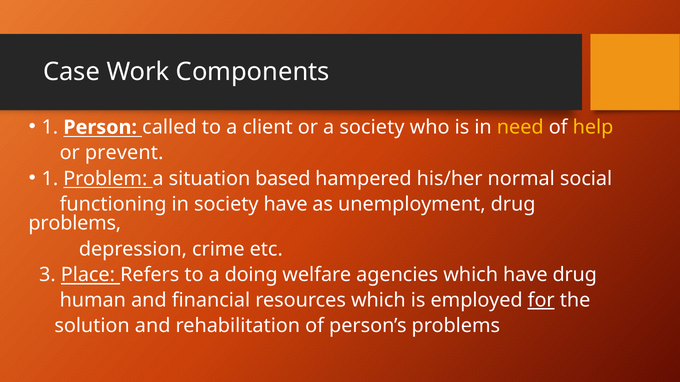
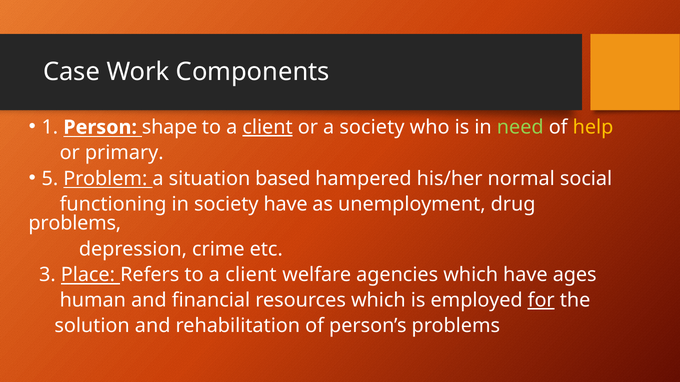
called: called -> shape
client at (268, 127) underline: none -> present
need colour: yellow -> light green
prevent: prevent -> primary
1 at (50, 179): 1 -> 5
Refers to a doing: doing -> client
have drug: drug -> ages
